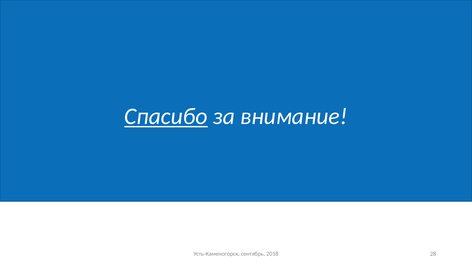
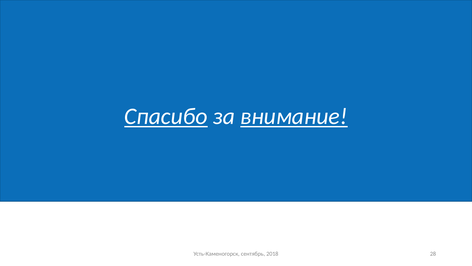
внимание underline: none -> present
